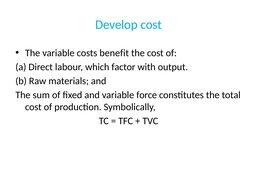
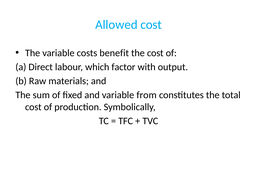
Develop: Develop -> Allowed
force: force -> from
